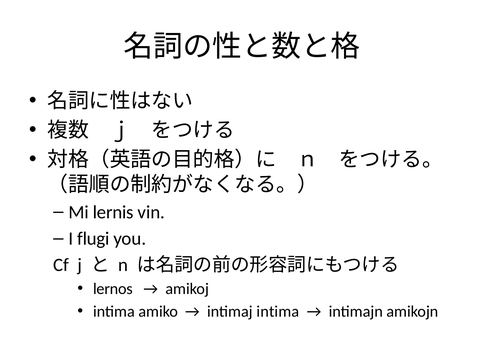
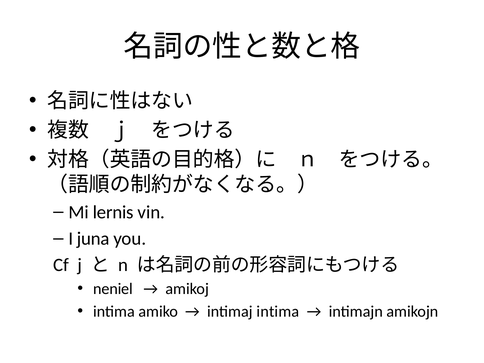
flugi: flugi -> juna
lernos: lernos -> neniel
